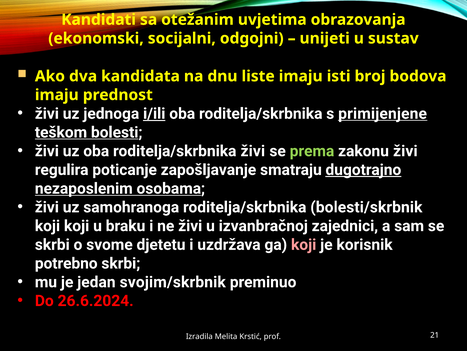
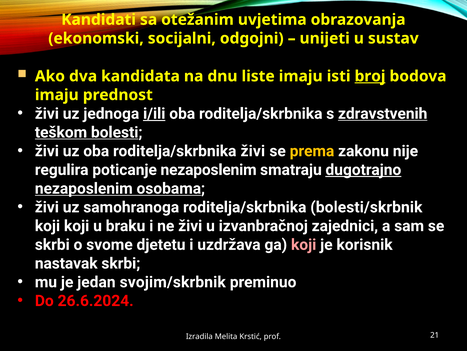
broj underline: none -> present
primijenjene: primijenjene -> zdravstvenih
prema colour: light green -> yellow
zakonu živi: živi -> nije
poticanje zapošljavanje: zapošljavanje -> nezaposlenim
potrebno: potrebno -> nastavak
